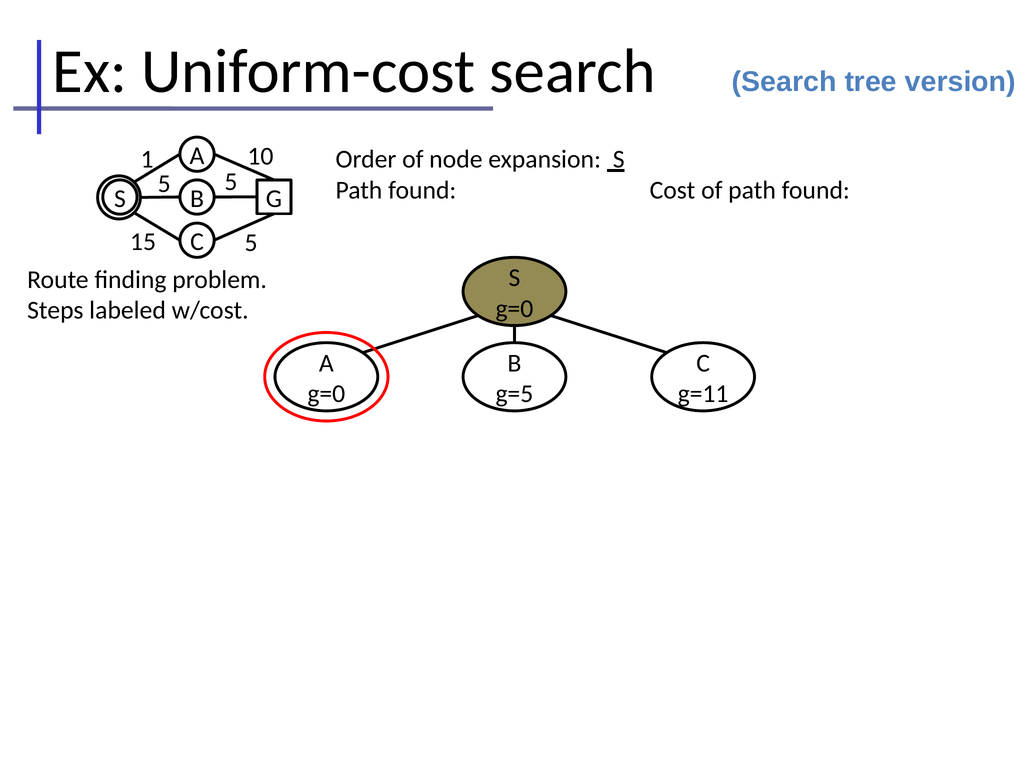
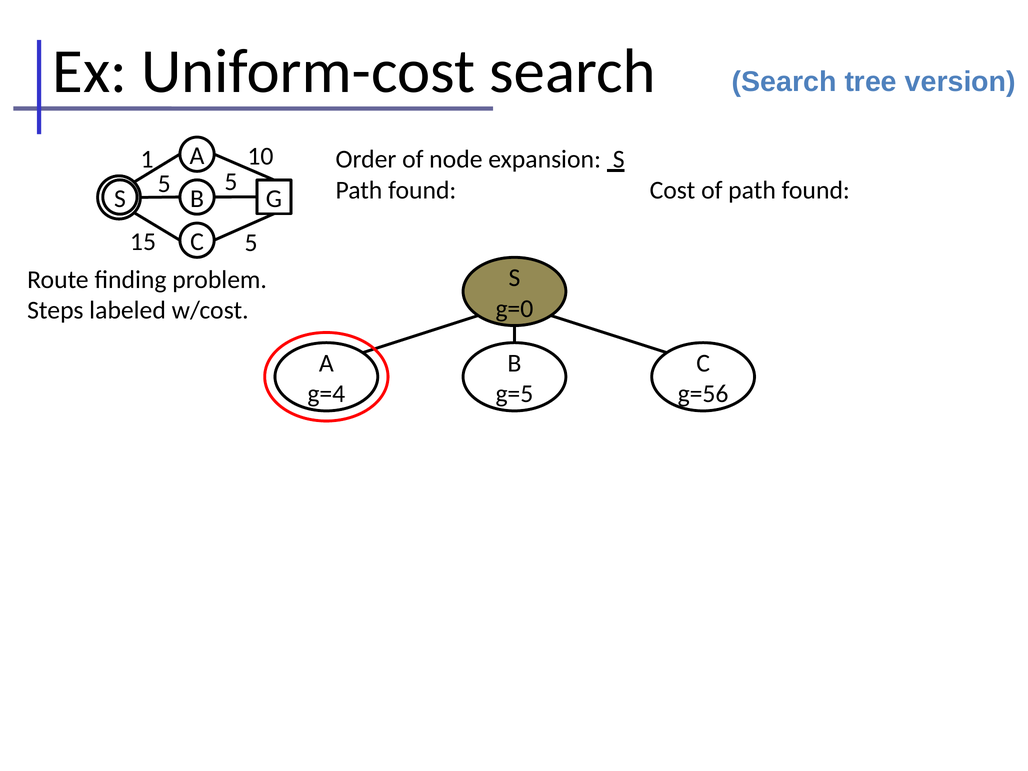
g=0 at (326, 394): g=0 -> g=4
g=11: g=11 -> g=56
